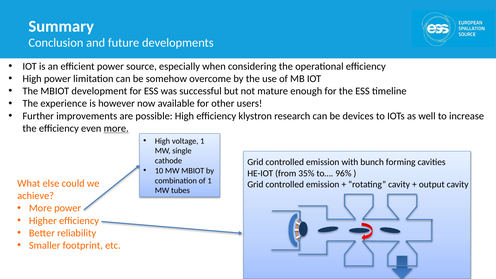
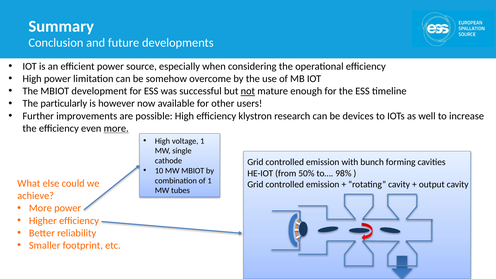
not underline: none -> present
experience: experience -> particularly
35%: 35% -> 50%
96%: 96% -> 98%
